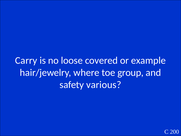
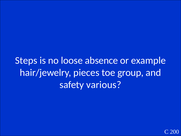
Carry: Carry -> Steps
covered: covered -> absence
where: where -> pieces
